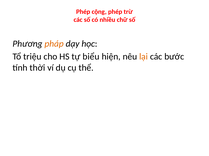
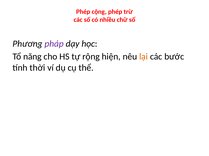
pháp colour: orange -> purple
triệu: triệu -> năng
biểu: biểu -> rộng
